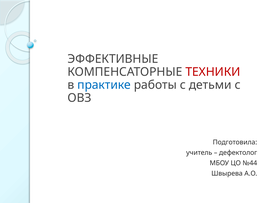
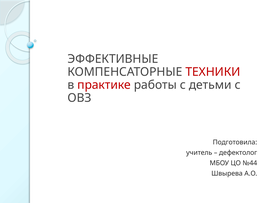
практике colour: blue -> red
